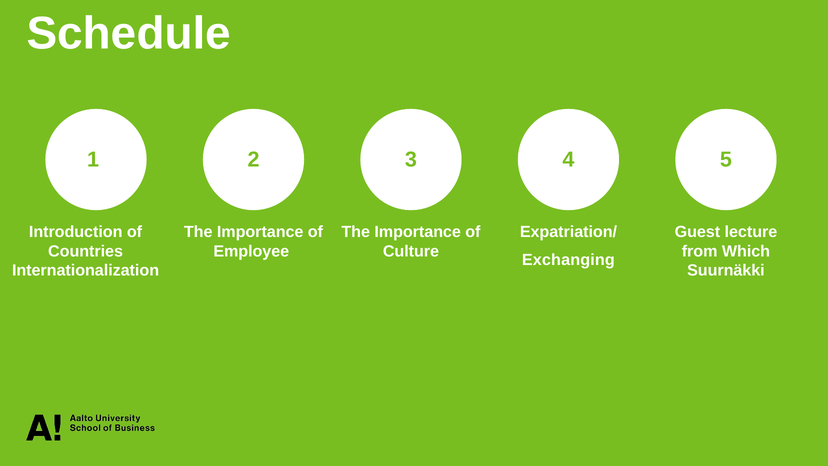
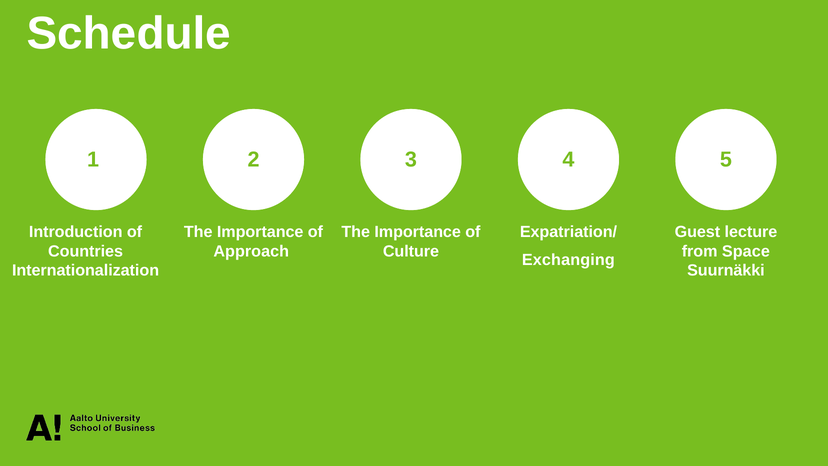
Employee: Employee -> Approach
Which: Which -> Space
